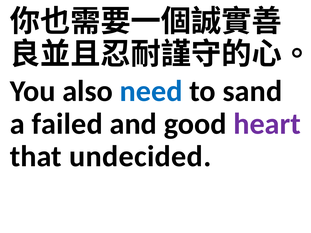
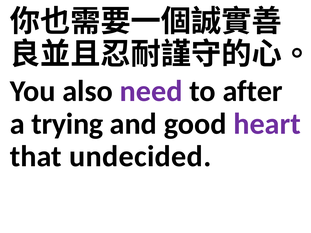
need colour: blue -> purple
sand: sand -> after
failed: failed -> trying
